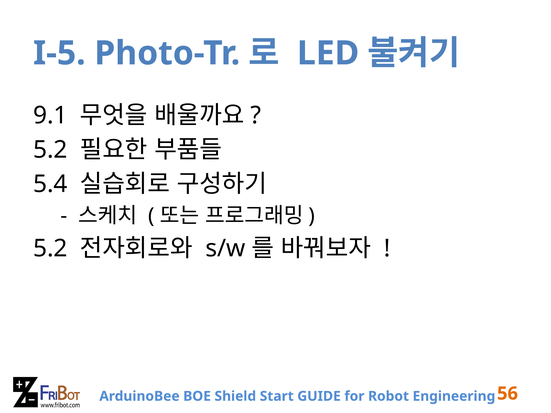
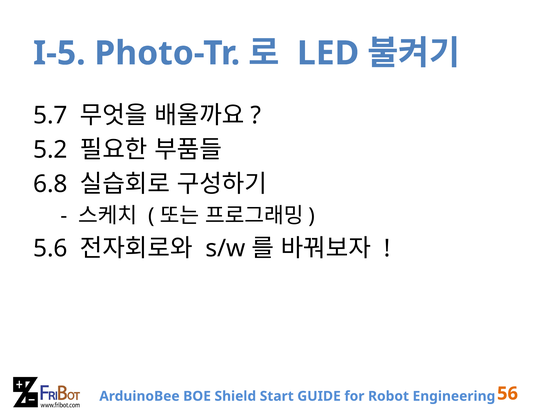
9.1: 9.1 -> 5.7
5.4: 5.4 -> 6.8
5.2 at (50, 249): 5.2 -> 5.6
